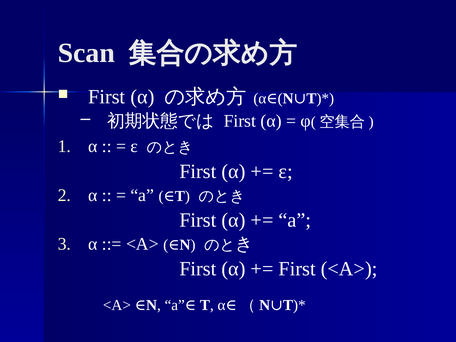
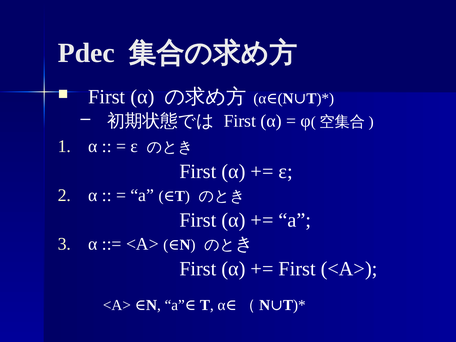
Scan: Scan -> Pdec
